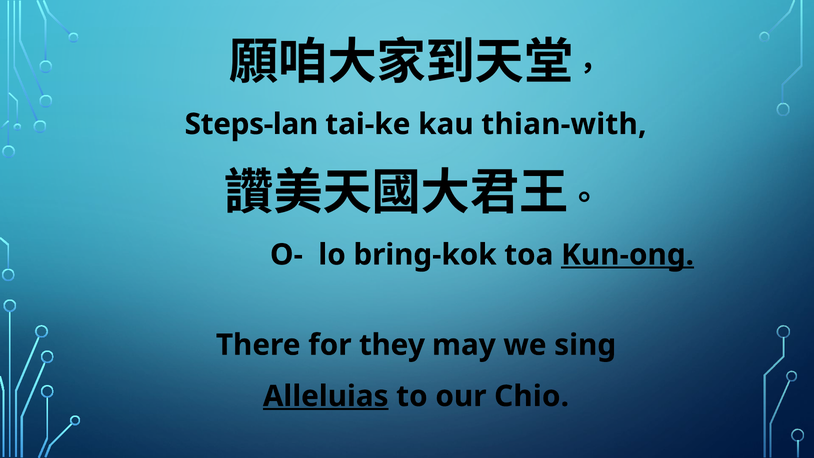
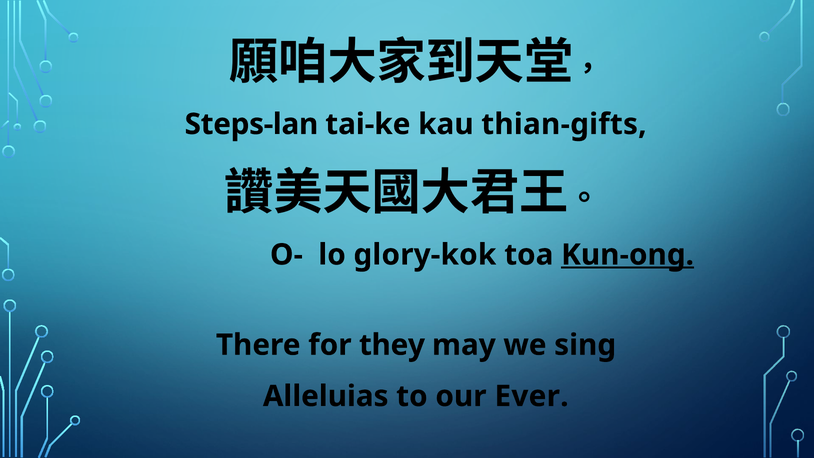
thian-with: thian-with -> thian-gifts
bring-kok: bring-kok -> glory-kok
Alleluias underline: present -> none
Chio: Chio -> Ever
